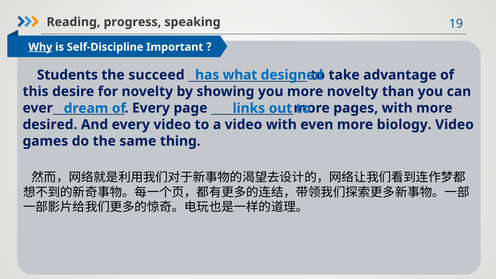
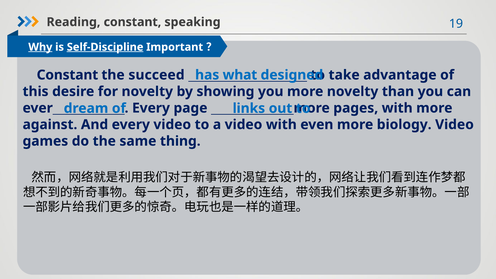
Reading progress: progress -> constant
Self-Discipline underline: none -> present
Students at (67, 75): Students -> Constant
desired: desired -> against
